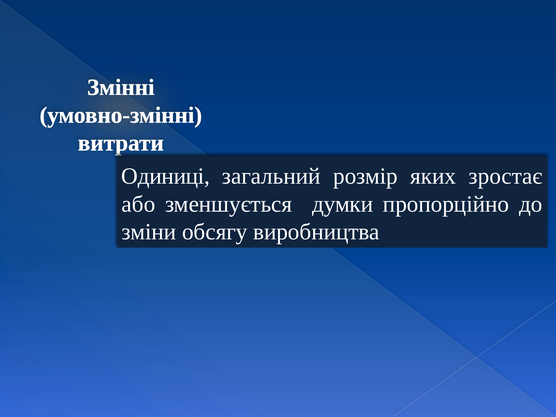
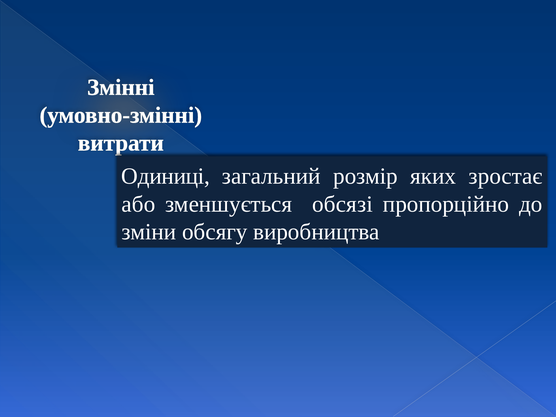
думки: думки -> обсязі
